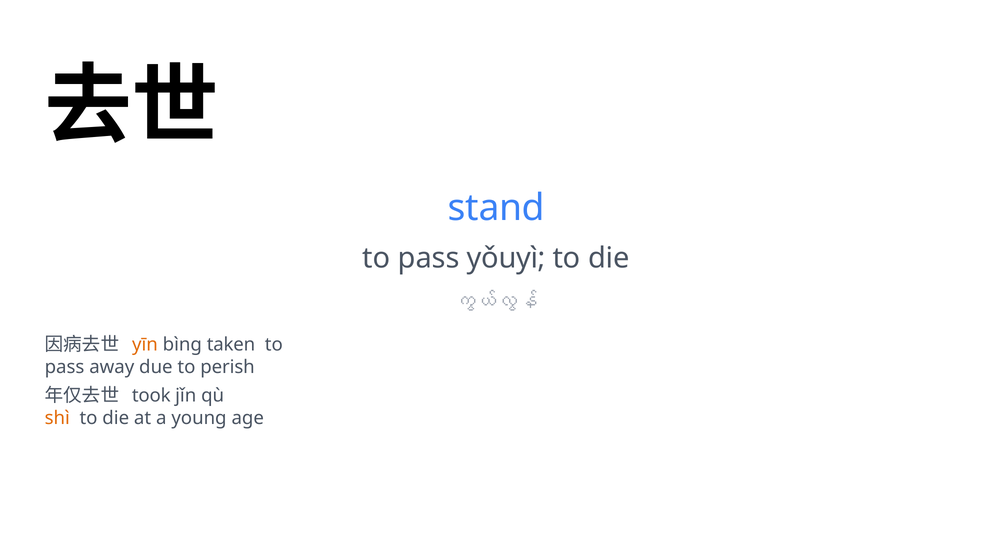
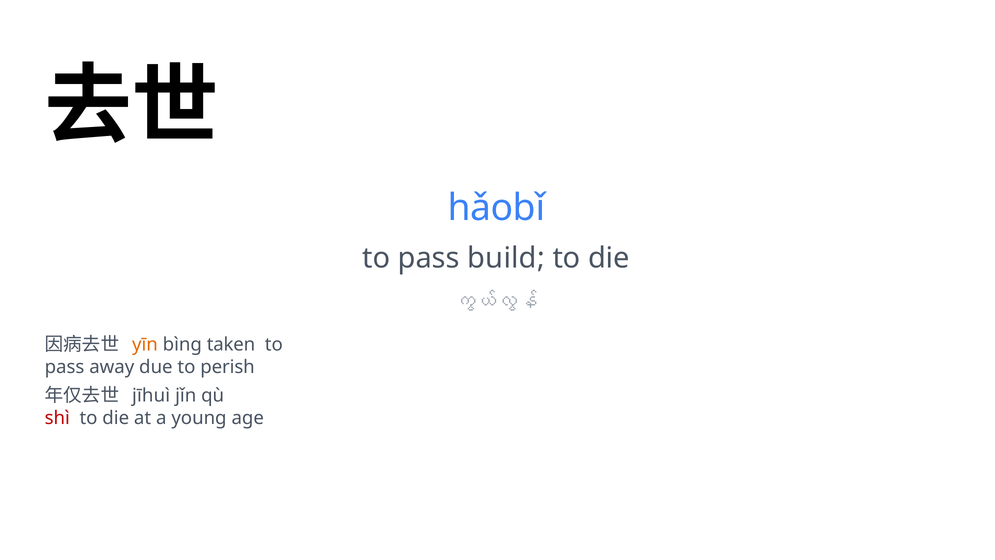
stand: stand -> hǎobǐ
yǒuyì: yǒuyì -> build
took: took -> jīhuì
shì colour: orange -> red
